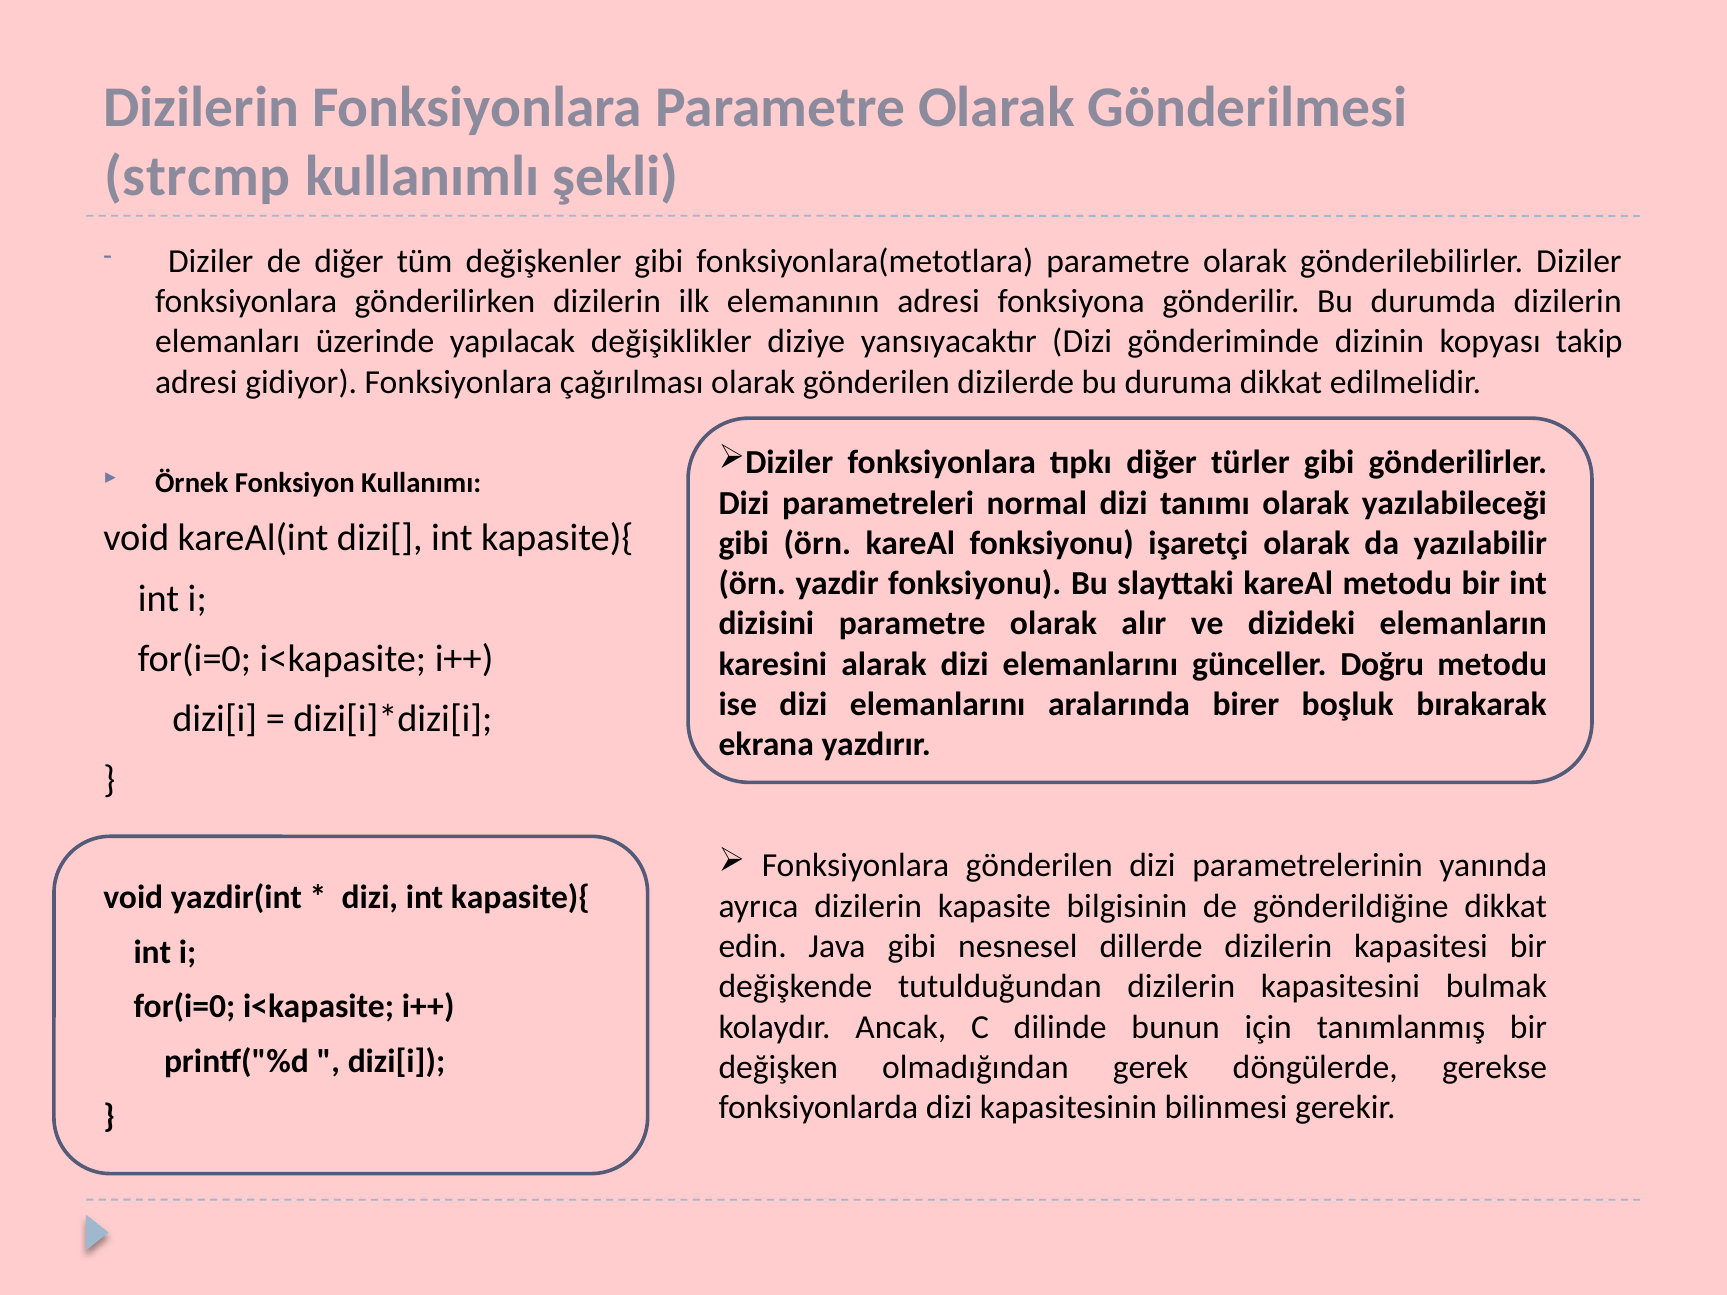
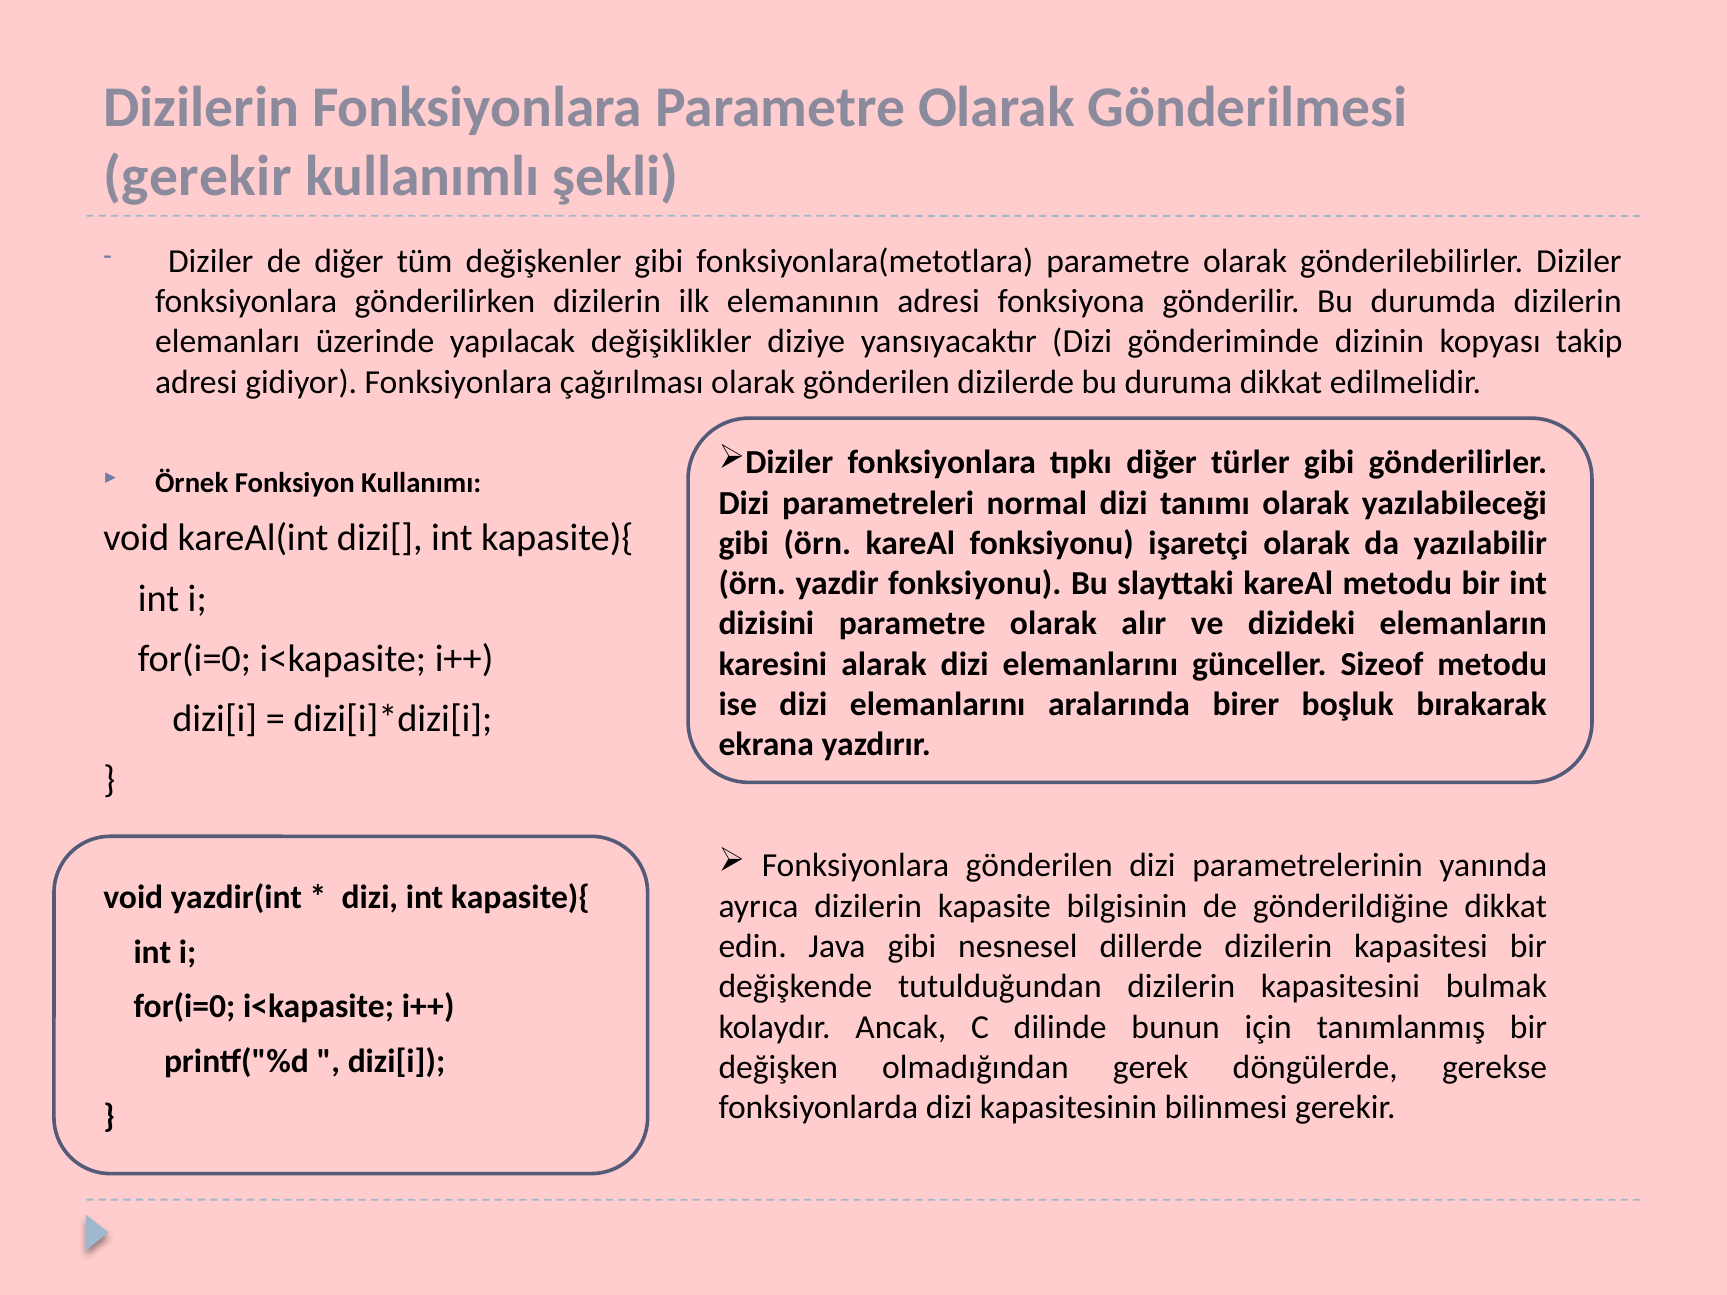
strcmp at (198, 177): strcmp -> gerekir
Doğru: Doğru -> Sizeof
